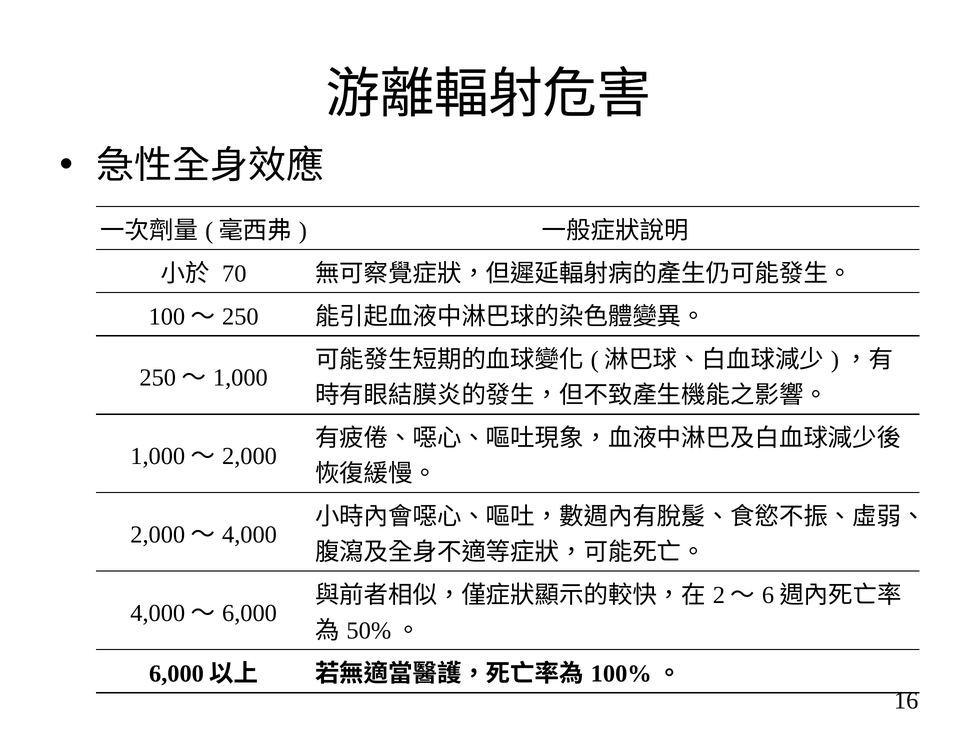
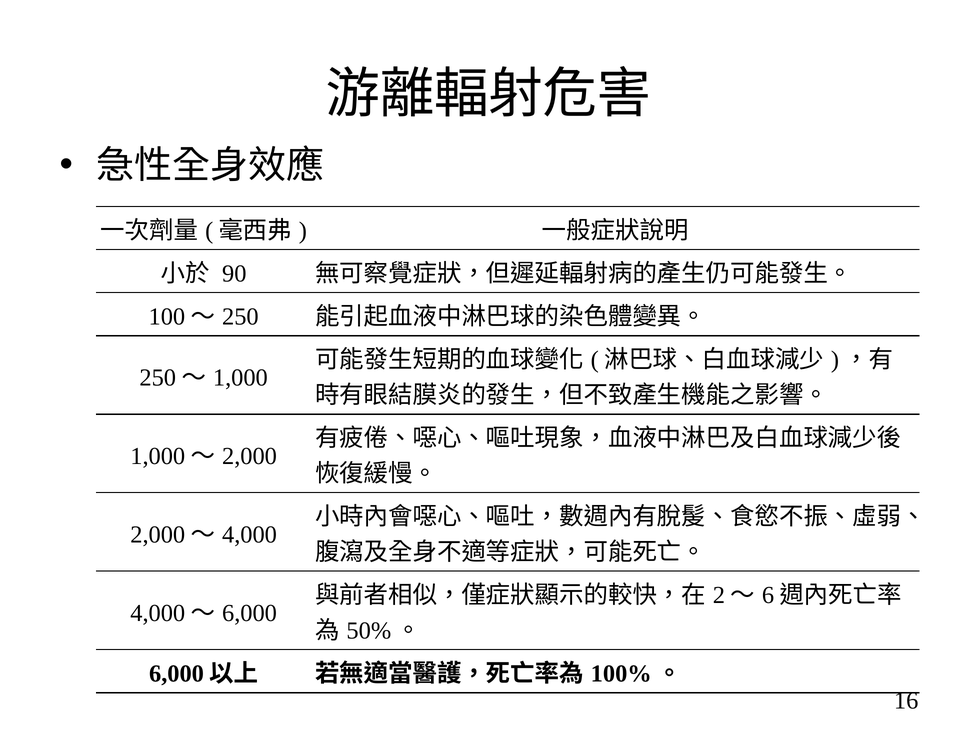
70: 70 -> 90
